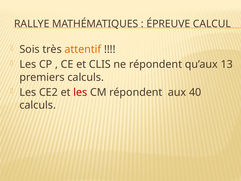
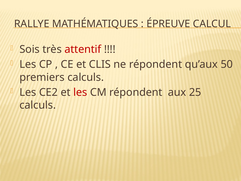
attentif colour: orange -> red
13: 13 -> 50
40: 40 -> 25
